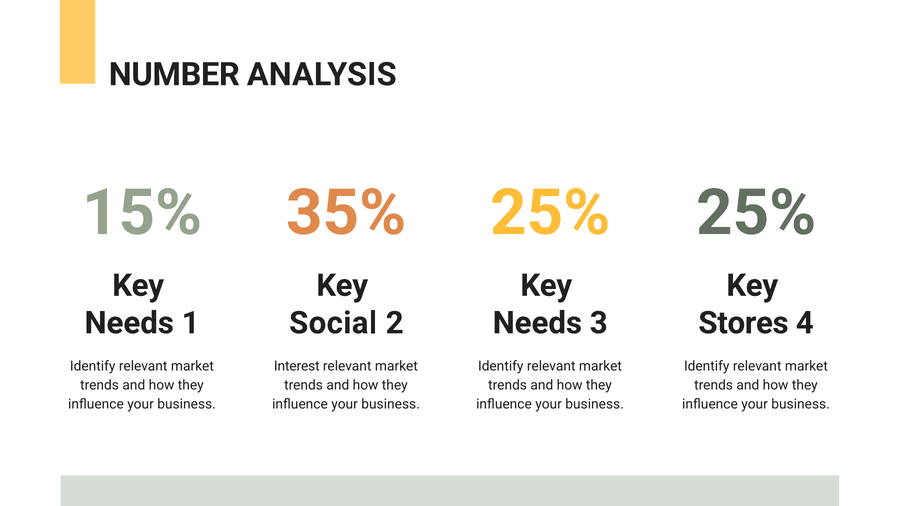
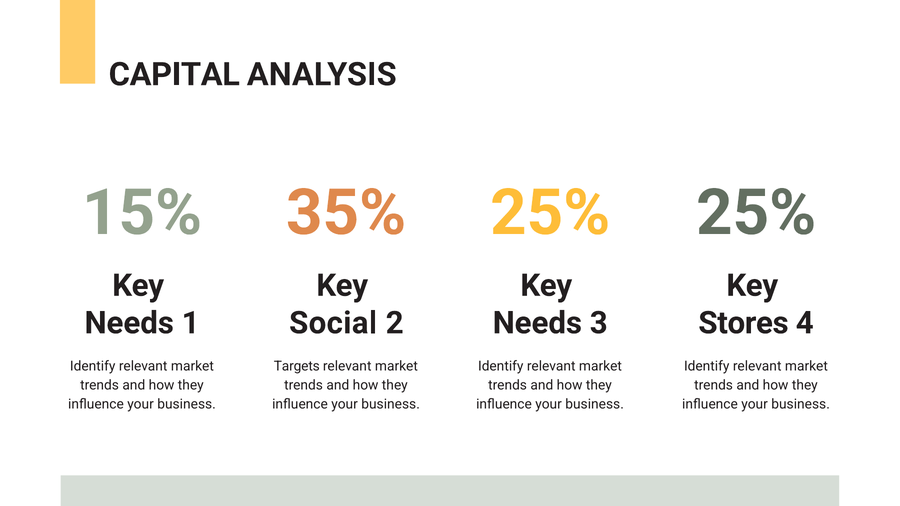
NUMBER: NUMBER -> CAPITAL
Interest: Interest -> Targets
